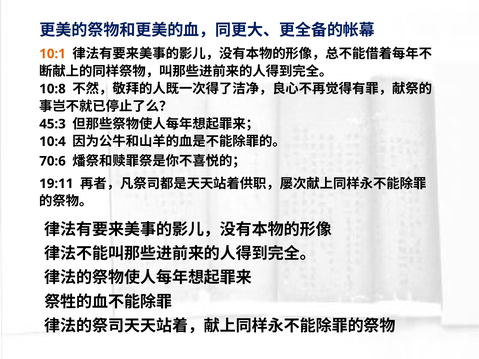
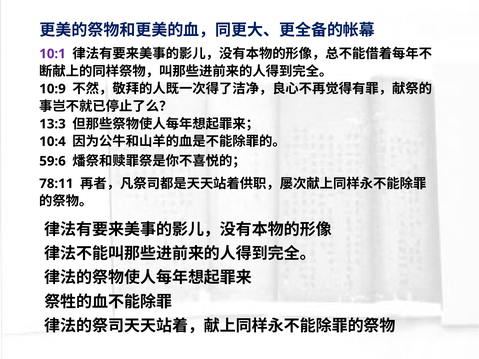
10:1 colour: orange -> purple
10:8: 10:8 -> 10:9
45:3: 45:3 -> 13:3
70:6: 70:6 -> 59:6
19:11: 19:11 -> 78:11
